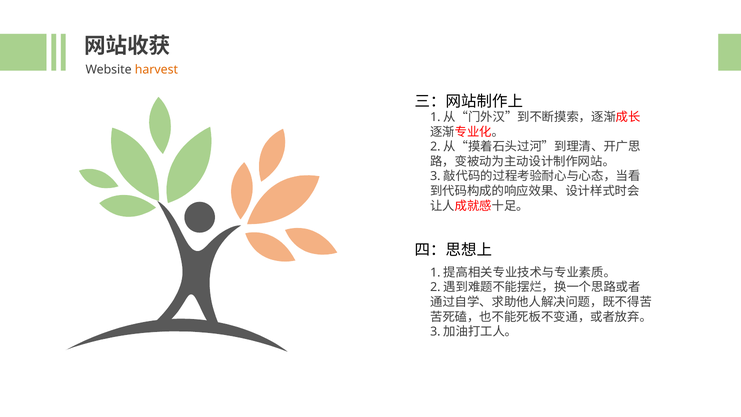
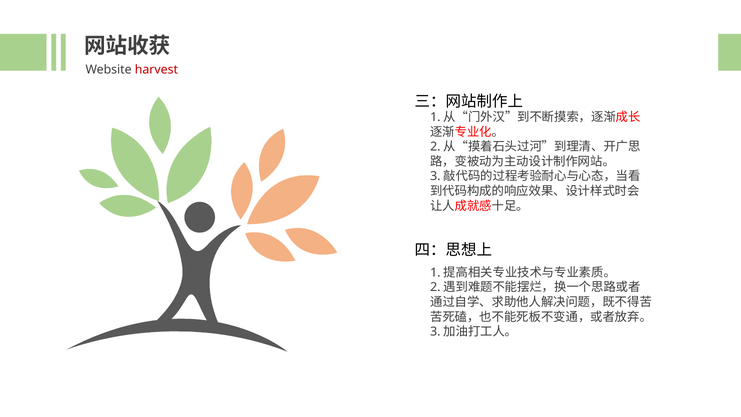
harvest colour: orange -> red
